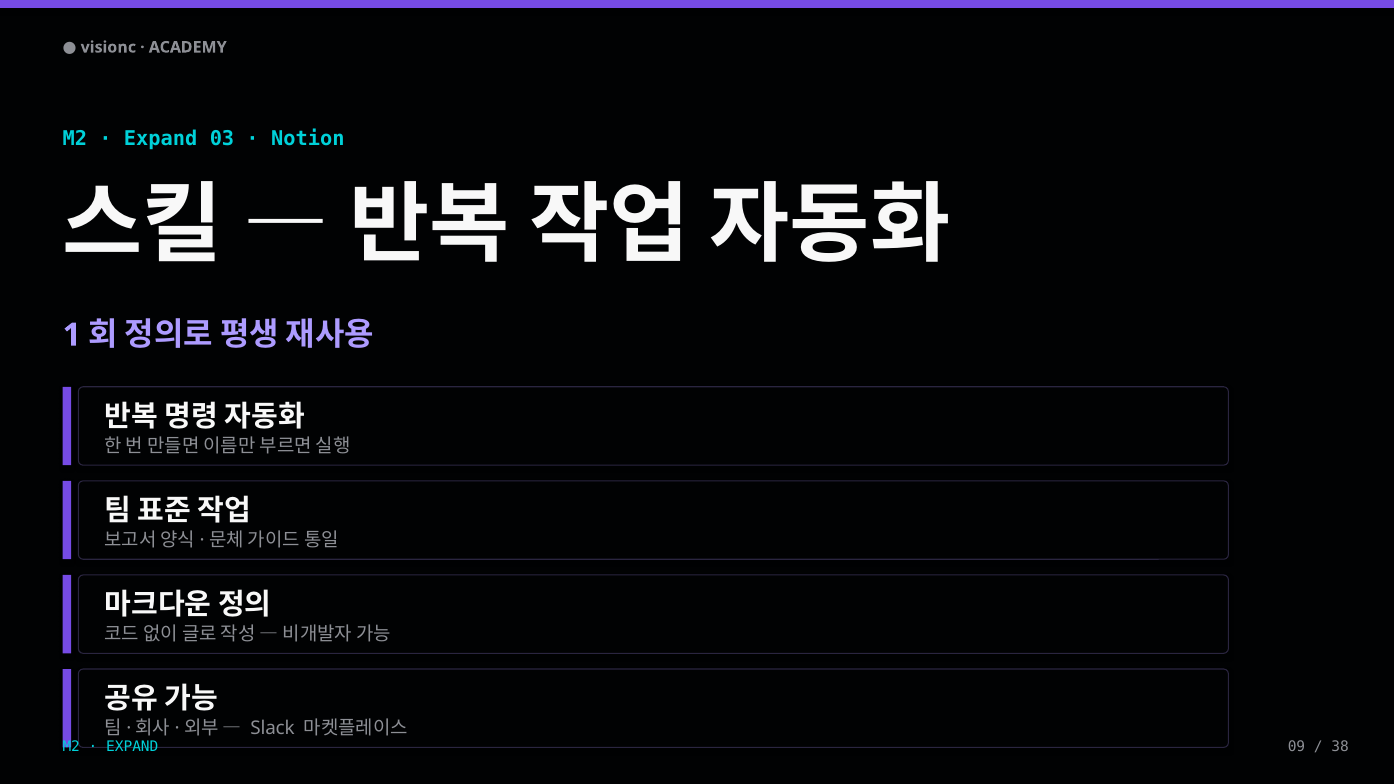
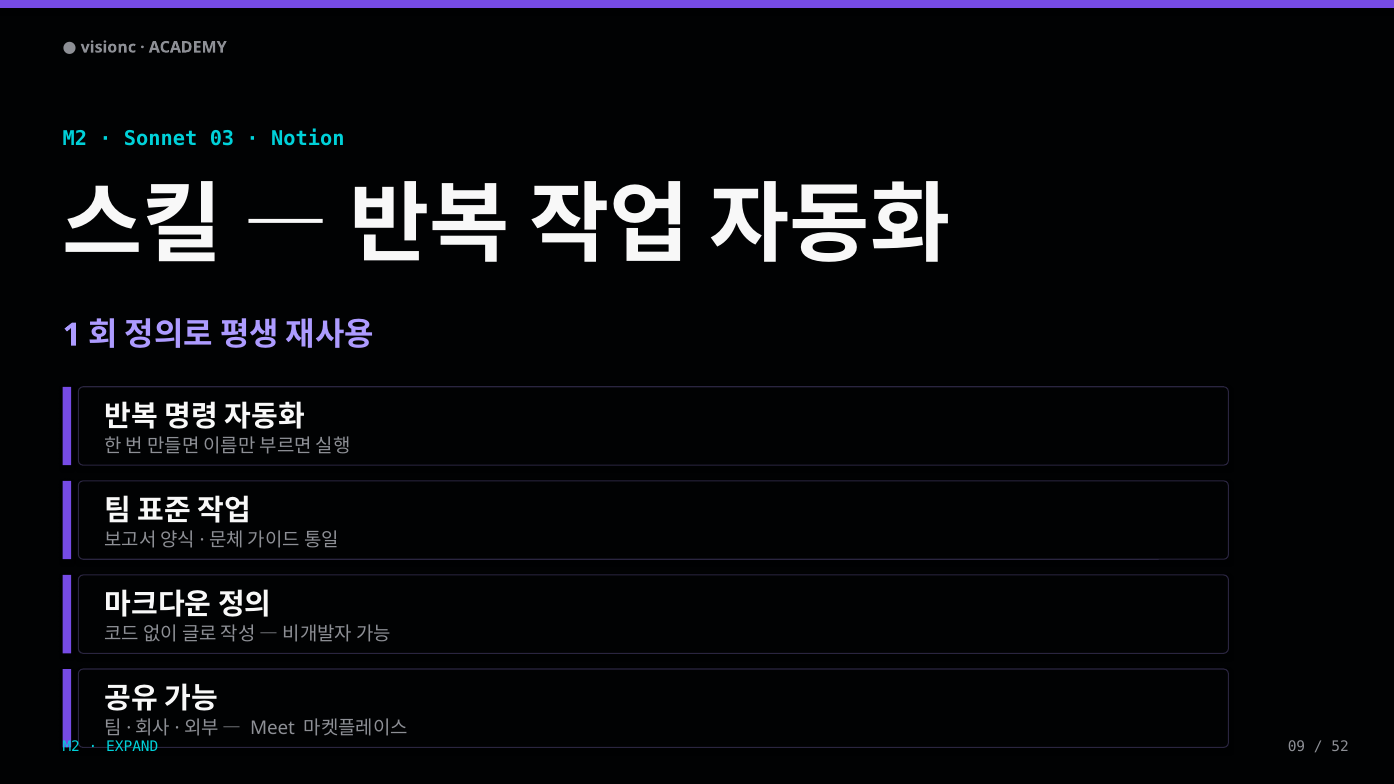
Expand at (161, 139): Expand -> Sonnet
Slack: Slack -> Meet
38: 38 -> 52
